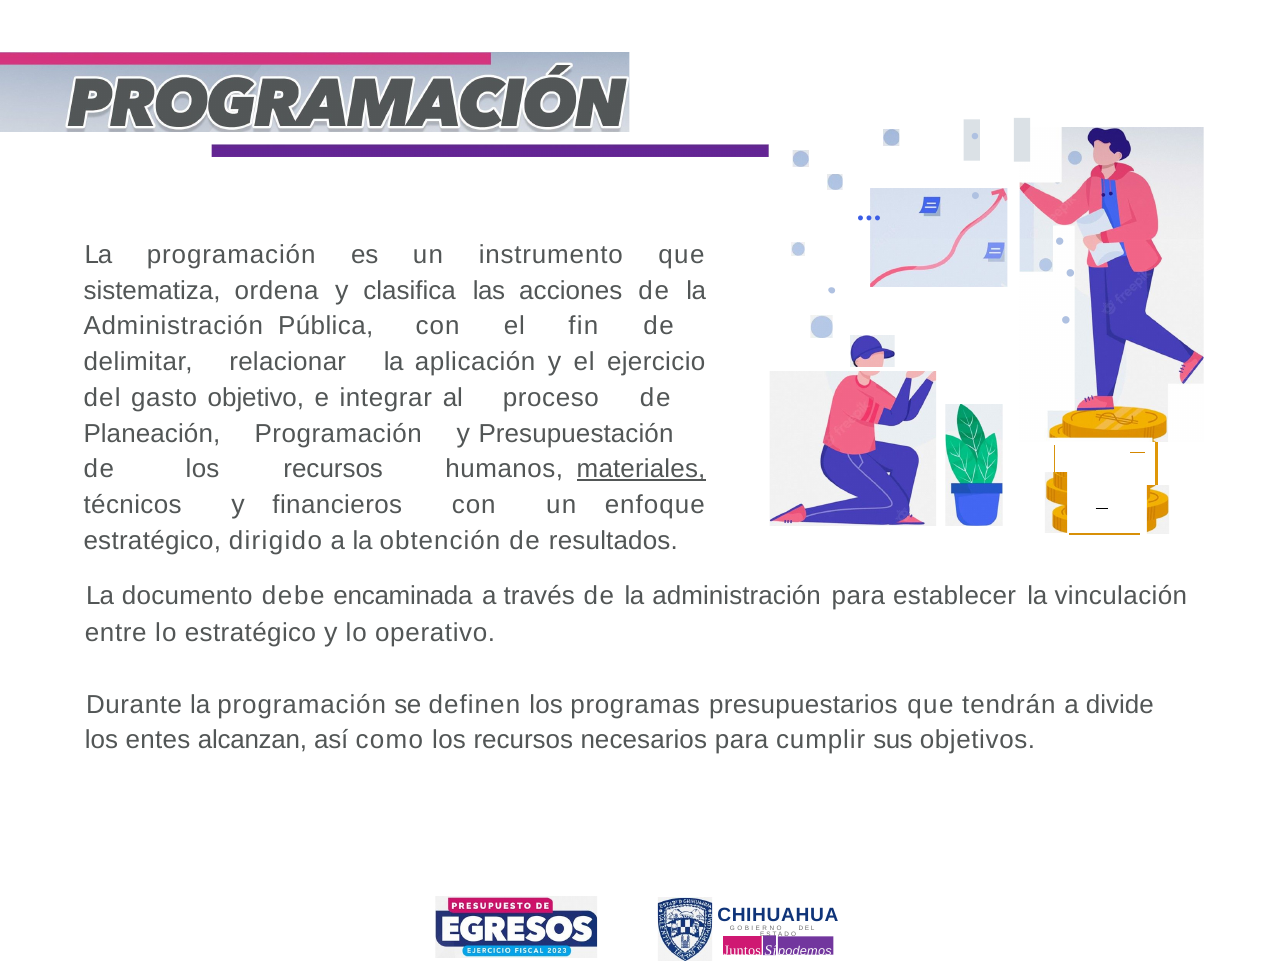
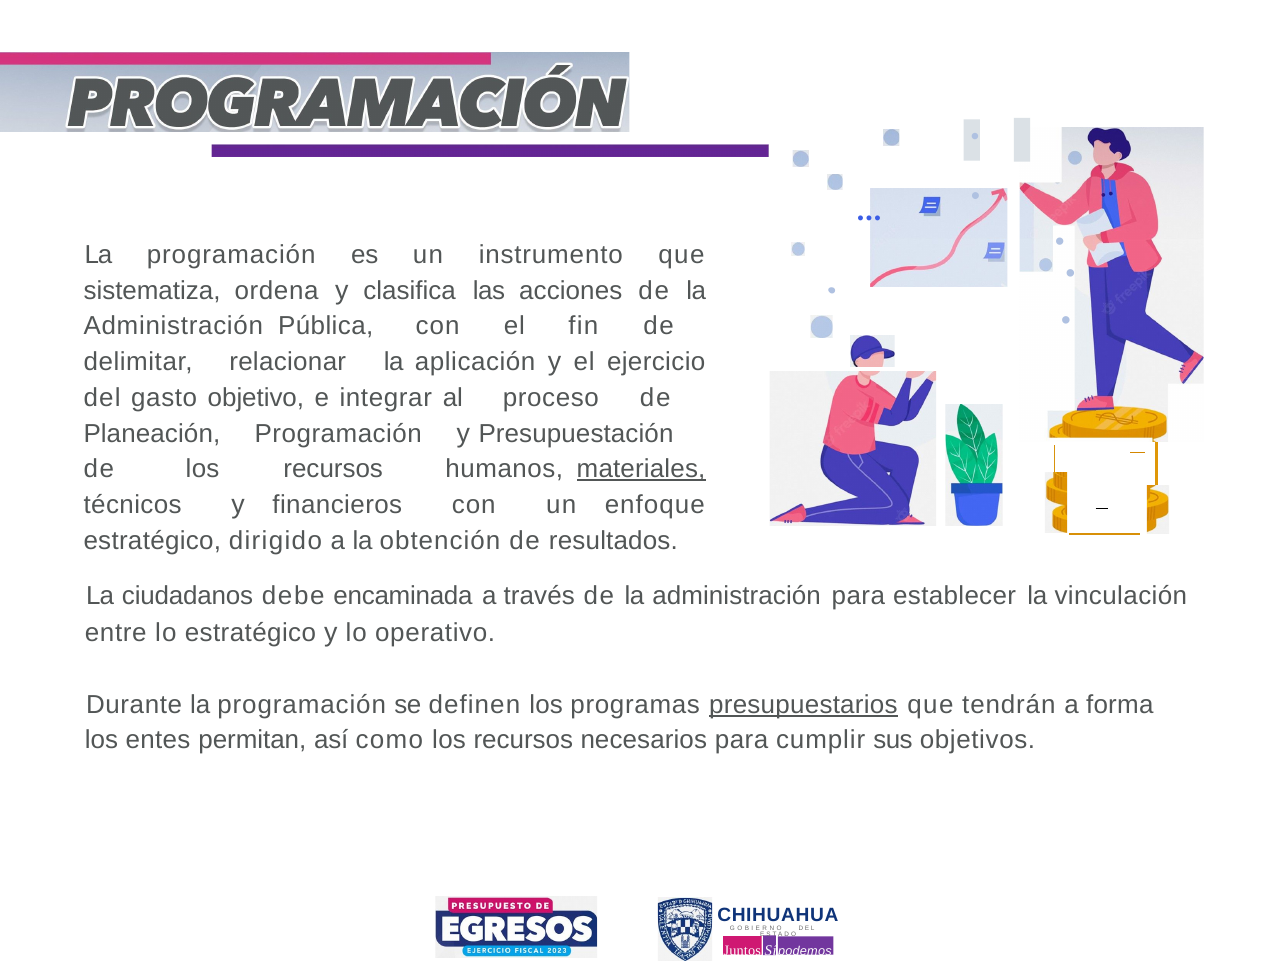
documento: documento -> ciudadanos
presupuestarios underline: none -> present
divide: divide -> forma
alcanzan: alcanzan -> permitan
